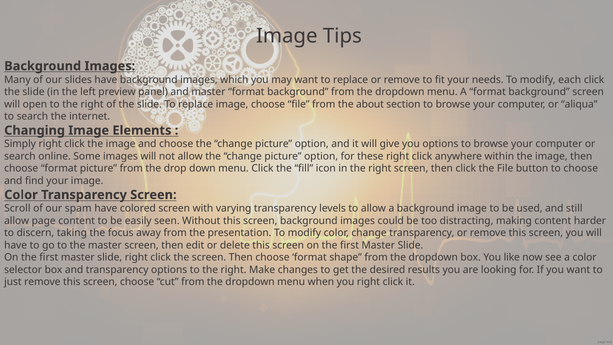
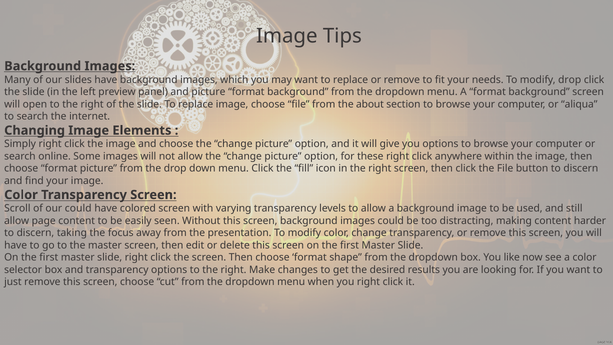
modify each: each -> drop
and master: master -> picture
button to choose: choose -> discern
our spam: spam -> could
